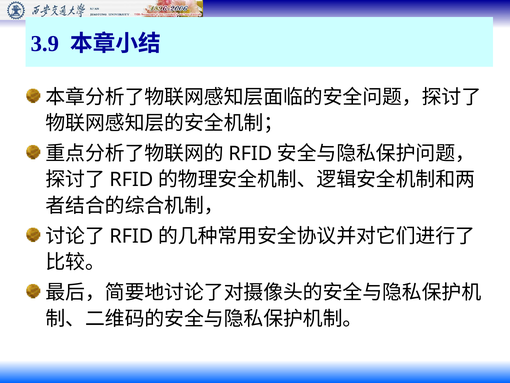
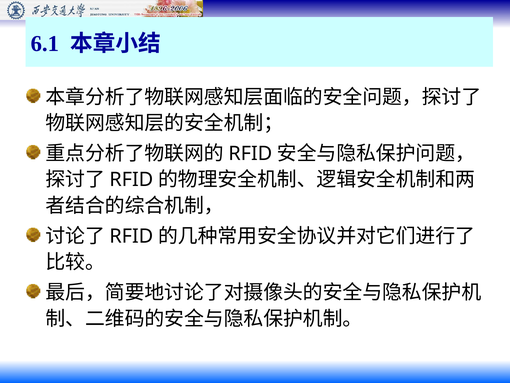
3.9: 3.9 -> 6.1
